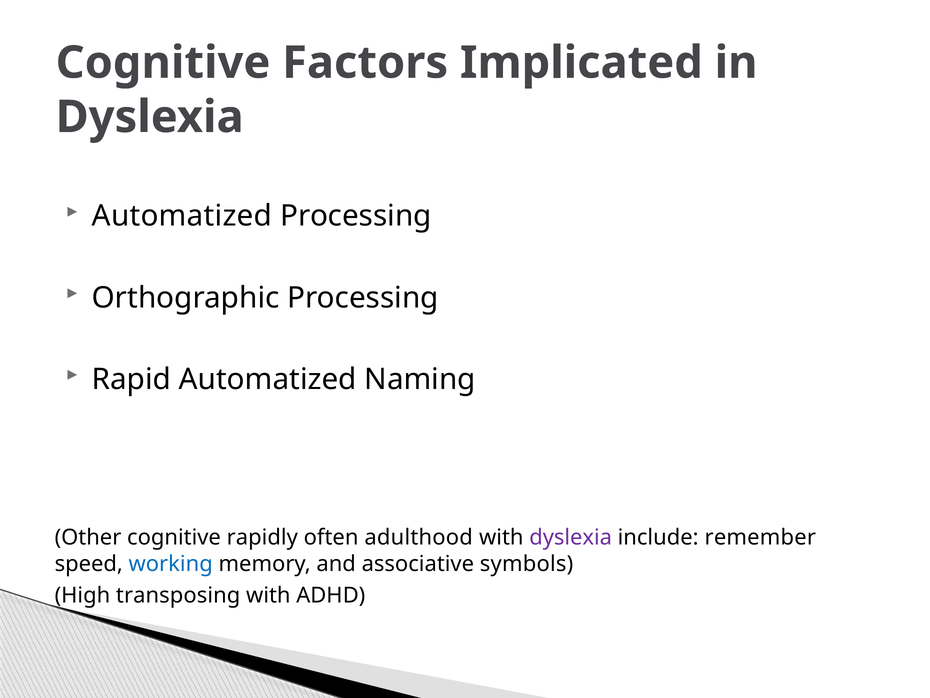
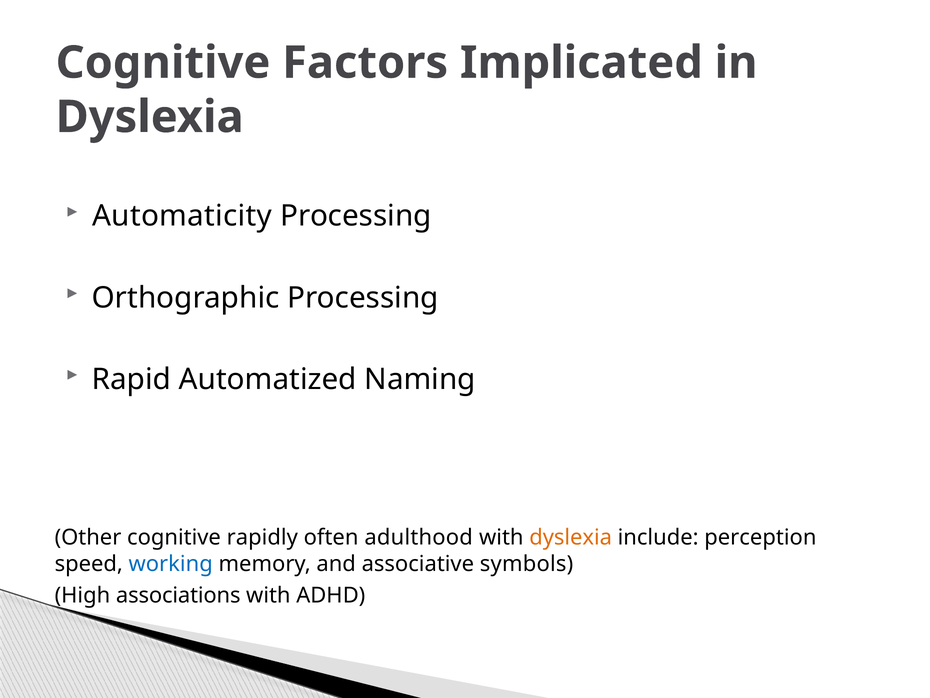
Automatized at (182, 216): Automatized -> Automaticity
dyslexia at (571, 537) colour: purple -> orange
remember: remember -> perception
transposing: transposing -> associations
